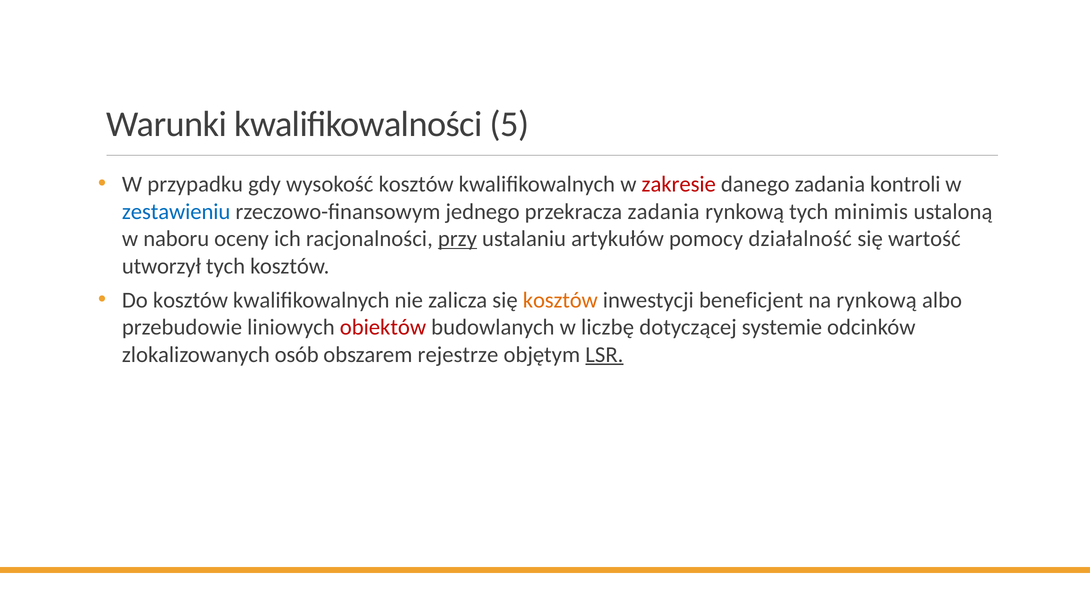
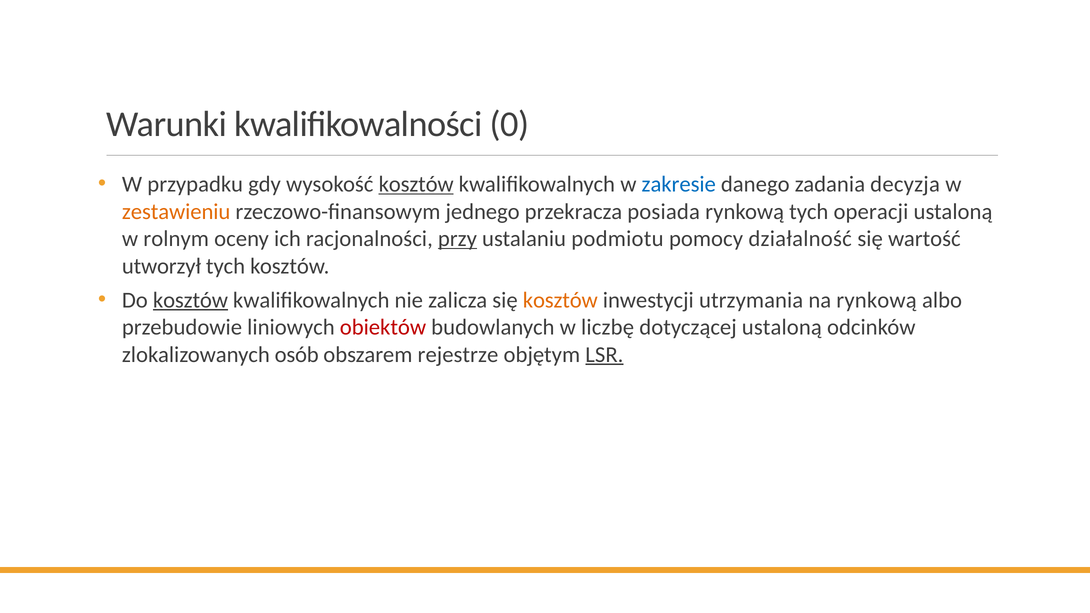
5: 5 -> 0
kosztów at (416, 184) underline: none -> present
zakresie colour: red -> blue
kontroli: kontroli -> decyzja
zestawieniu colour: blue -> orange
przekracza zadania: zadania -> posiada
minimis: minimis -> operacji
naboru: naboru -> rolnym
artykułów: artykułów -> podmiotu
kosztów at (190, 300) underline: none -> present
beneficjent: beneficjent -> utrzymania
dotyczącej systemie: systemie -> ustaloną
